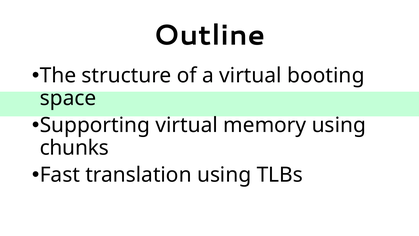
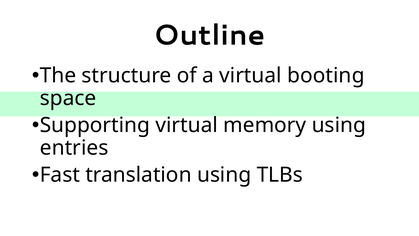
chunks: chunks -> entries
